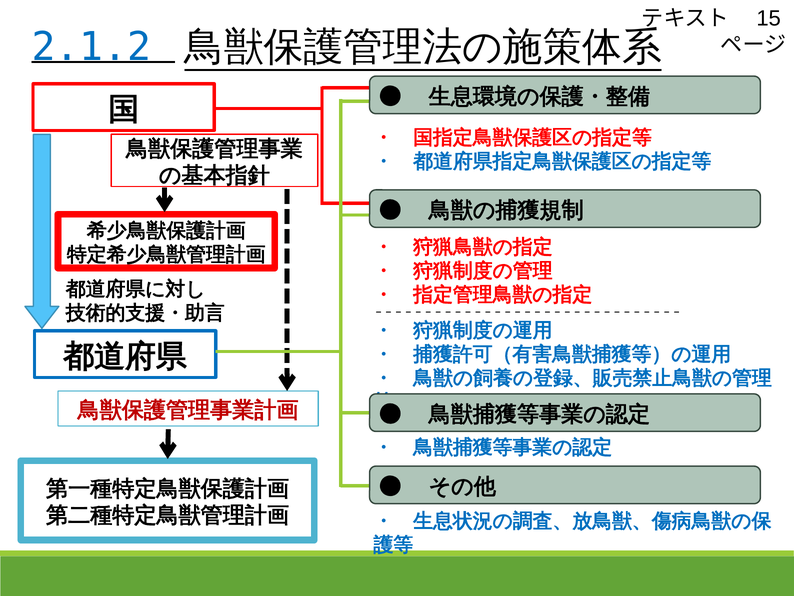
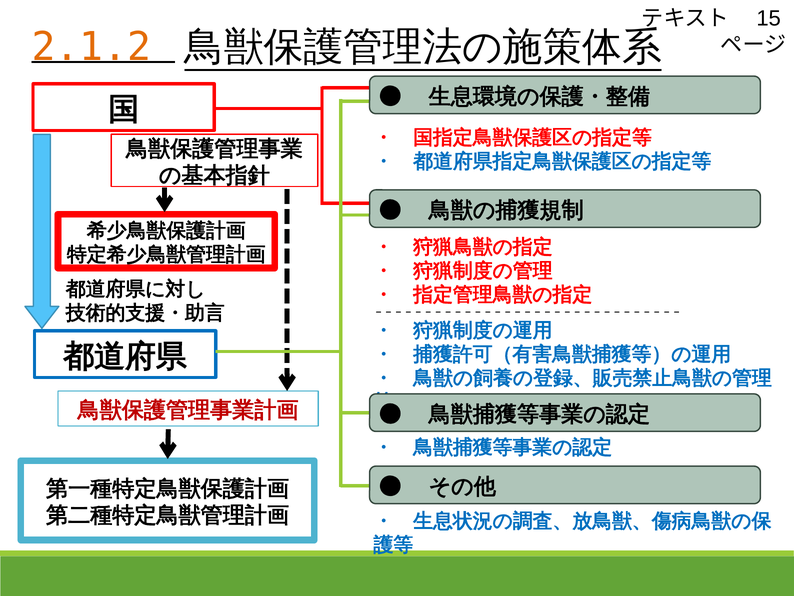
2.1.2 colour: blue -> orange
